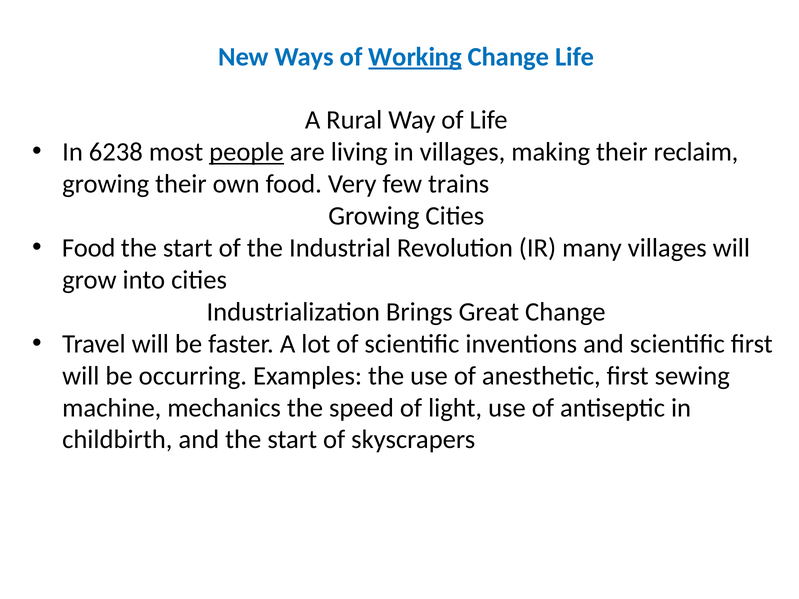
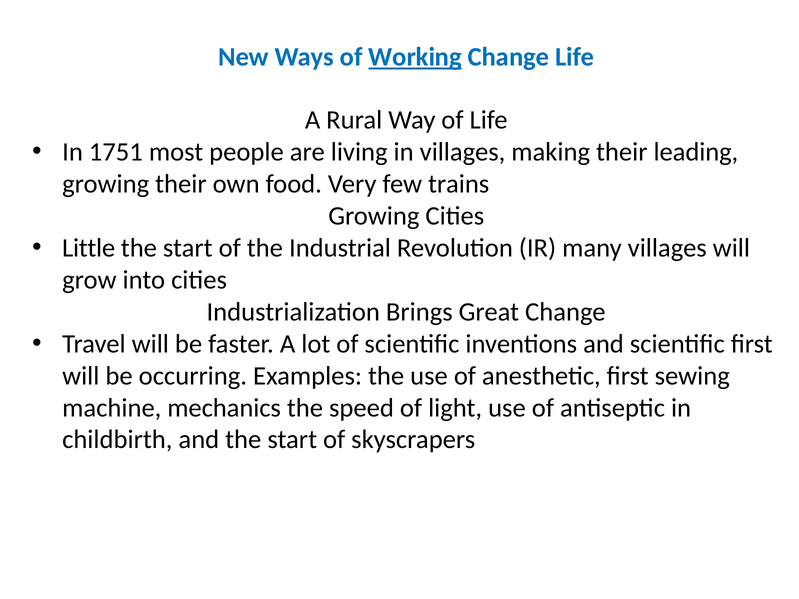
6238: 6238 -> 1751
people underline: present -> none
reclaim: reclaim -> leading
Food at (89, 248): Food -> Little
